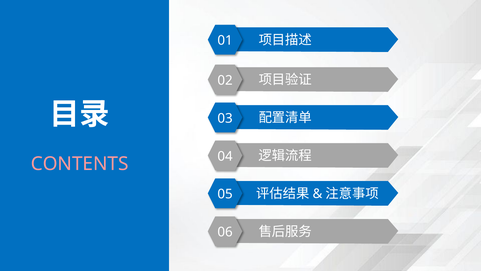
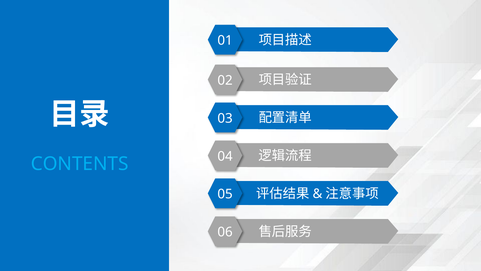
CONTENTS colour: pink -> light blue
